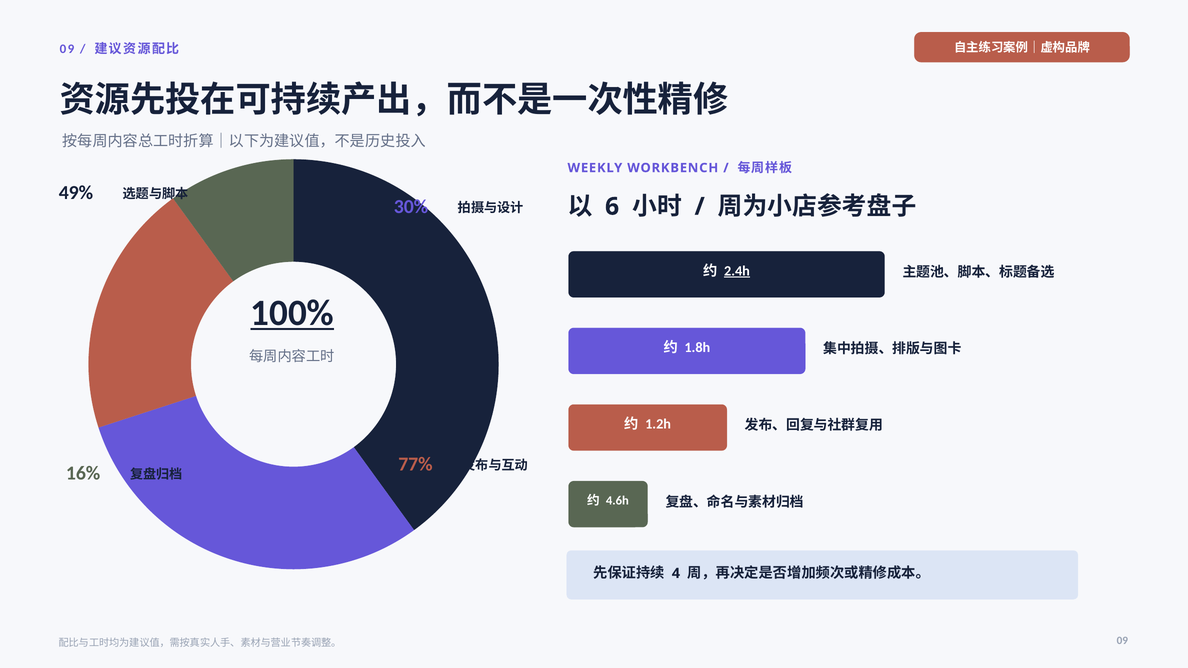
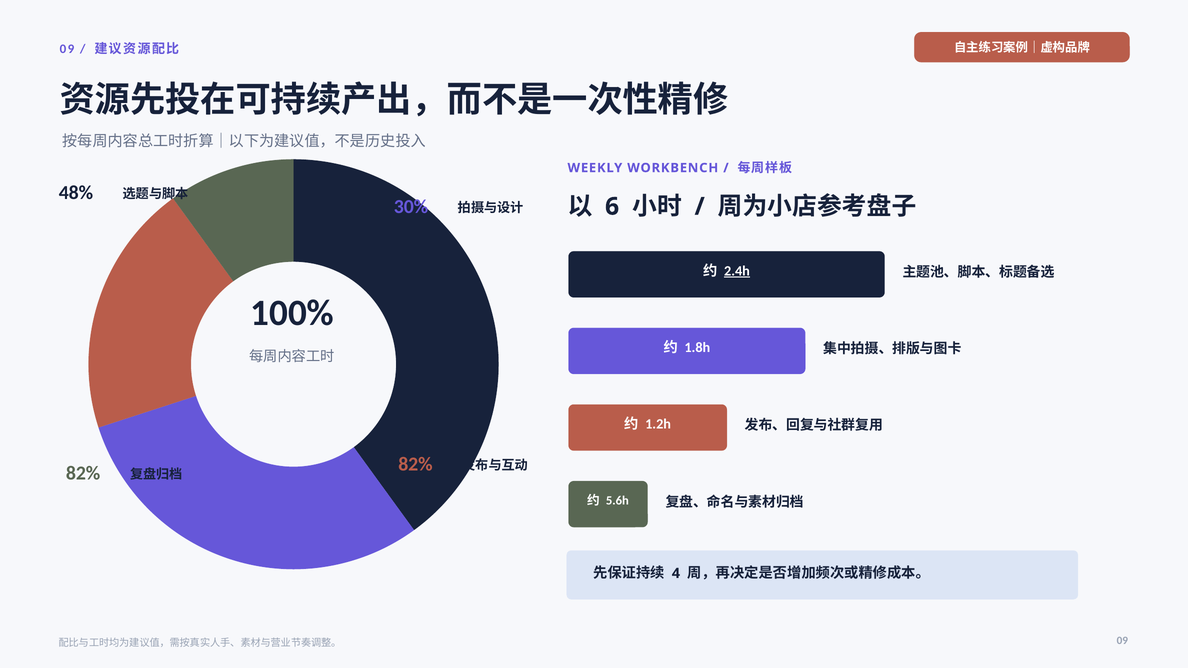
49%: 49% -> 48%
100% underline: present -> none
77% at (415, 464): 77% -> 82%
16% at (83, 473): 16% -> 82%
4.6h: 4.6h -> 5.6h
